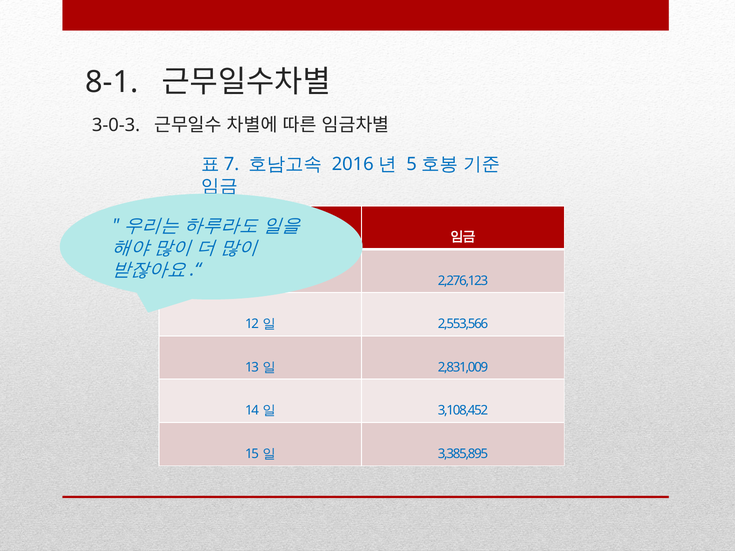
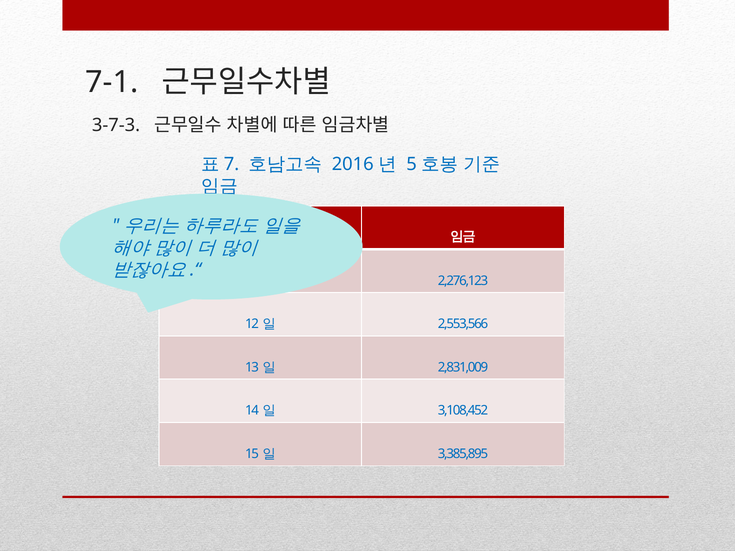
8-1: 8-1 -> 7-1
3-0-3: 3-0-3 -> 3-7-3
